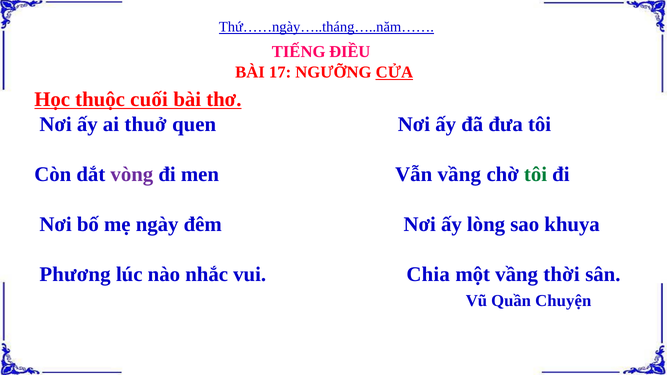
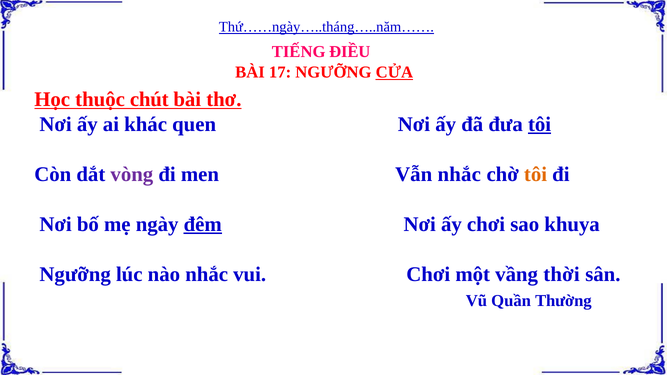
cuối: cuối -> chút
thuở: thuở -> khác
tôi at (540, 124) underline: none -> present
Vẫn vầng: vầng -> nhắc
tôi at (536, 174) colour: green -> orange
đêm underline: none -> present
ấy lòng: lòng -> chơi
Phương at (75, 274): Phương -> Ngưỡng
vui Chia: Chia -> Chơi
Chuyện: Chuyện -> Thường
